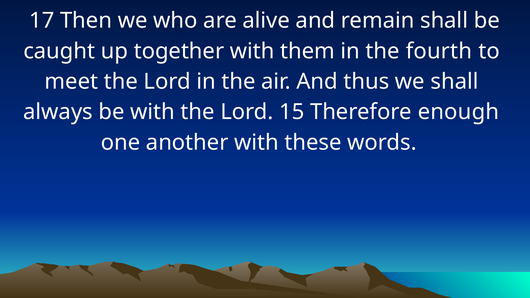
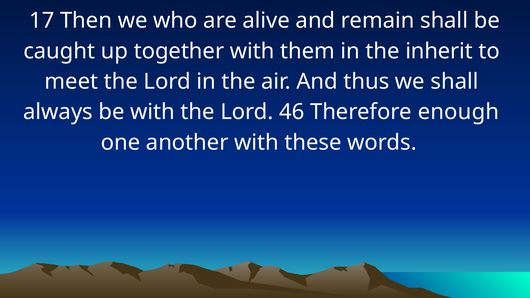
fourth: fourth -> inherit
15: 15 -> 46
